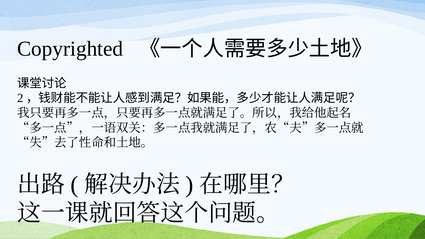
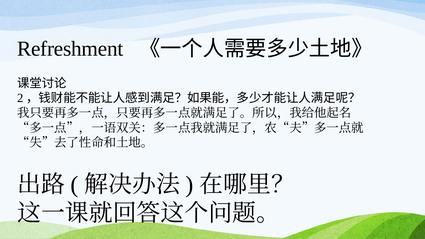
Copyrighted: Copyrighted -> Refreshment
